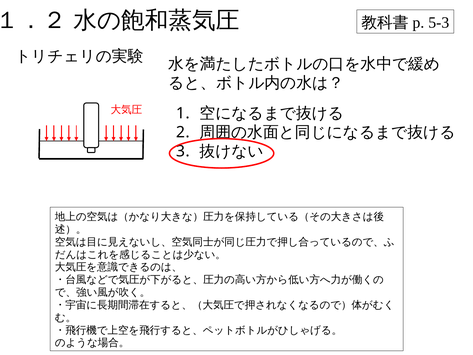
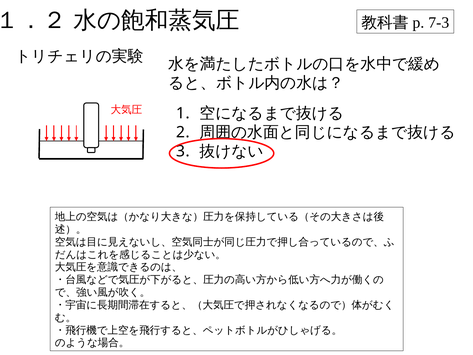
5-3: 5-3 -> 7-3
